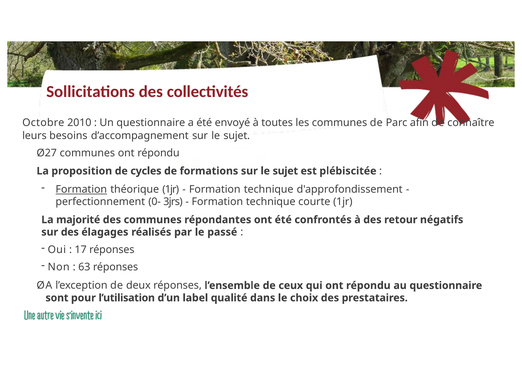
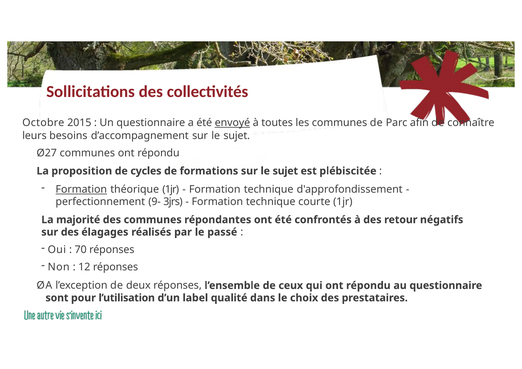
2010: 2010 -> 2015
envoyé underline: none -> present
0-: 0- -> 9-
17: 17 -> 70
63: 63 -> 12
